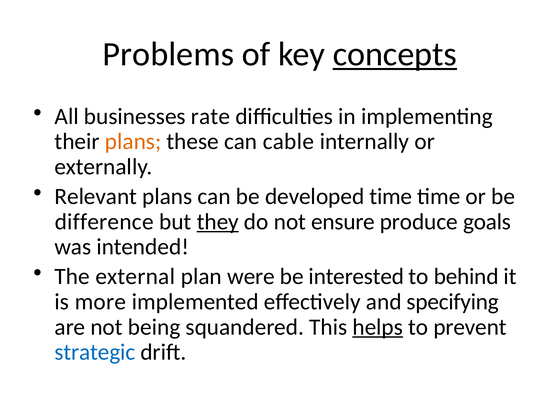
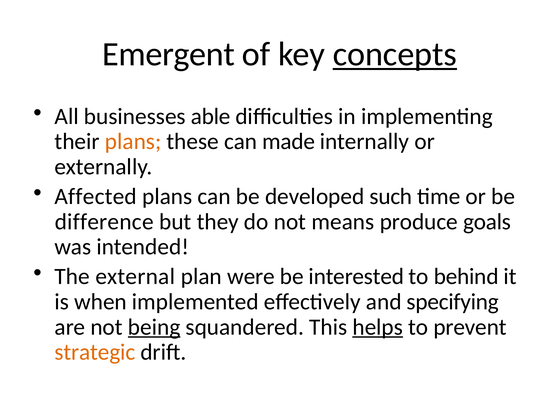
Problems: Problems -> Emergent
rate: rate -> able
cable: cable -> made
Relevant: Relevant -> Affected
developed time: time -> such
they underline: present -> none
ensure: ensure -> means
more: more -> when
being underline: none -> present
strategic colour: blue -> orange
